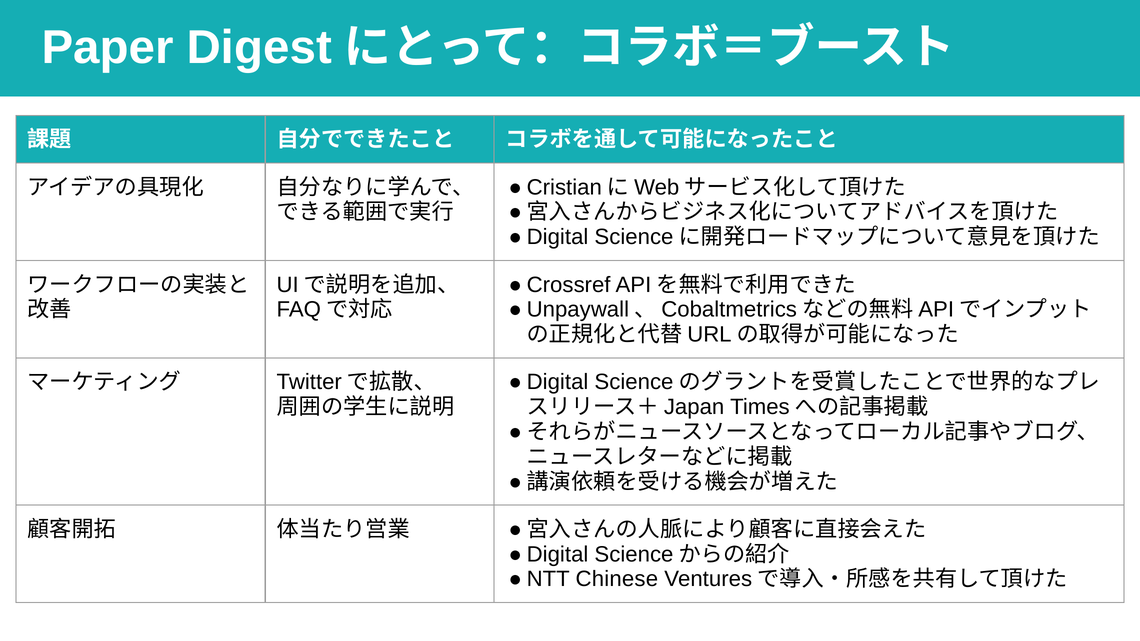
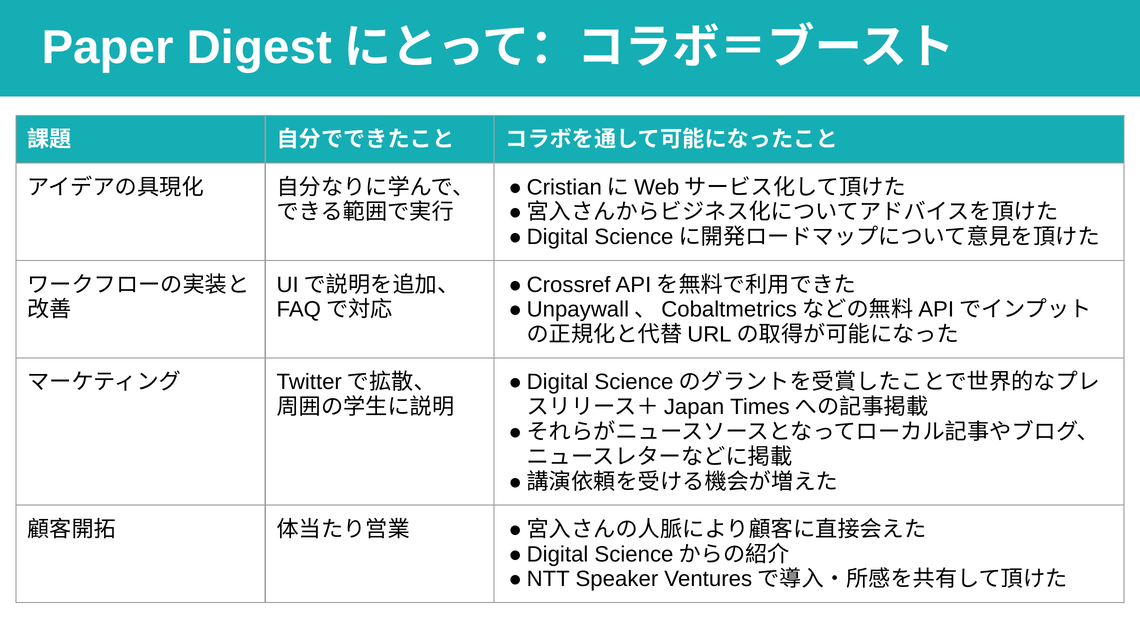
Chinese: Chinese -> Speaker
